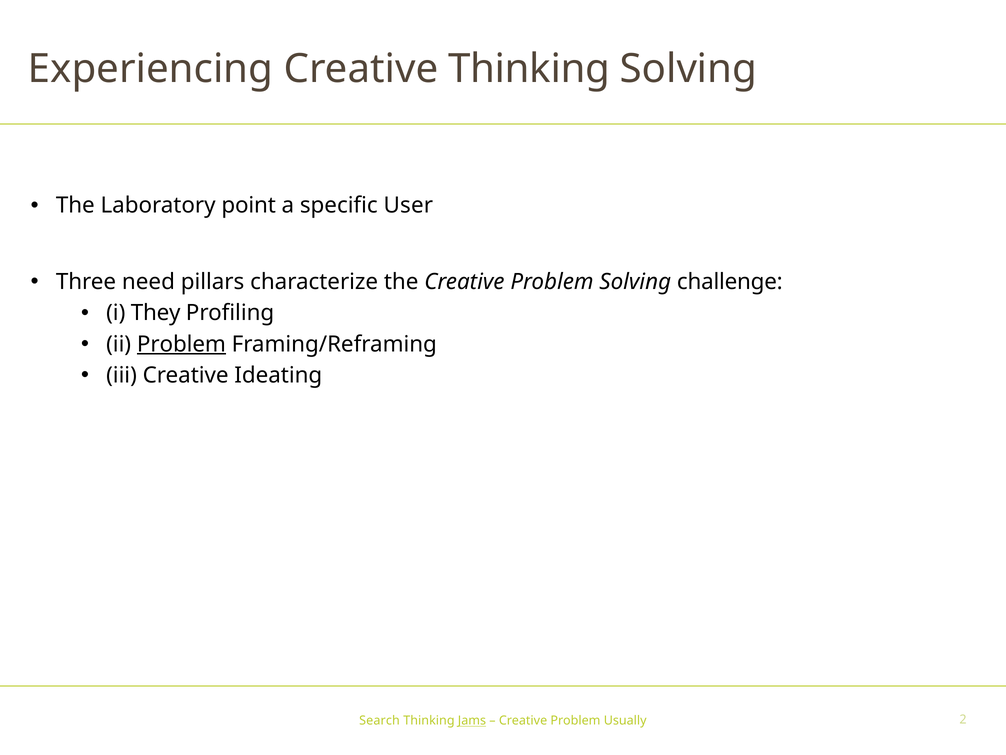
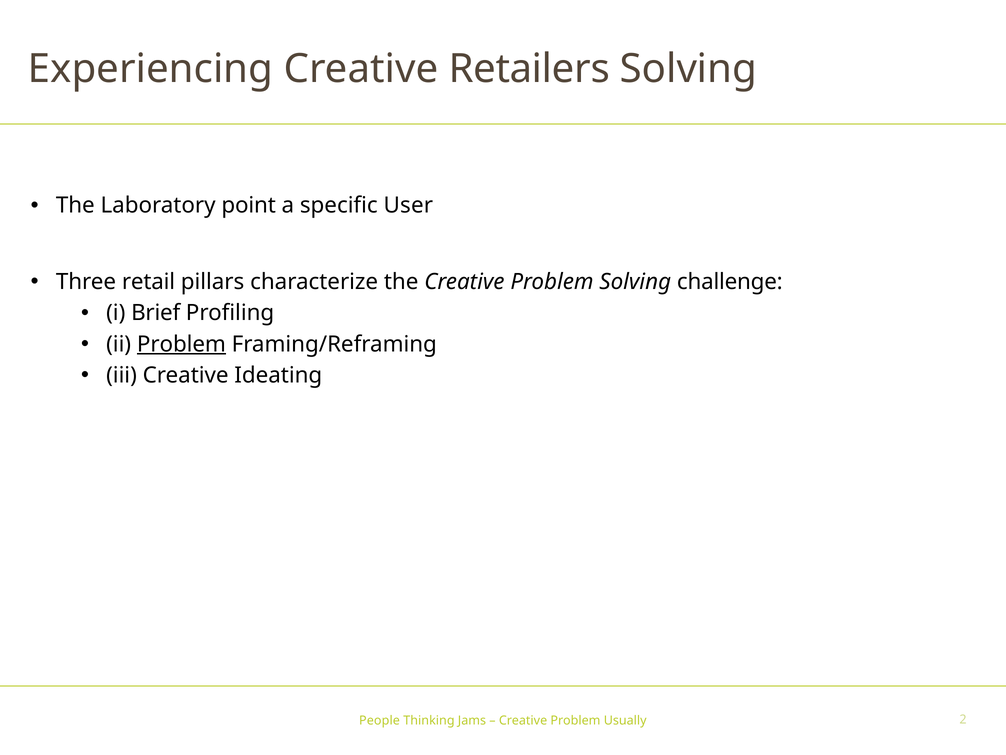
Creative Thinking: Thinking -> Retailers
need: need -> retail
They: They -> Brief
Search: Search -> People
Jams underline: present -> none
